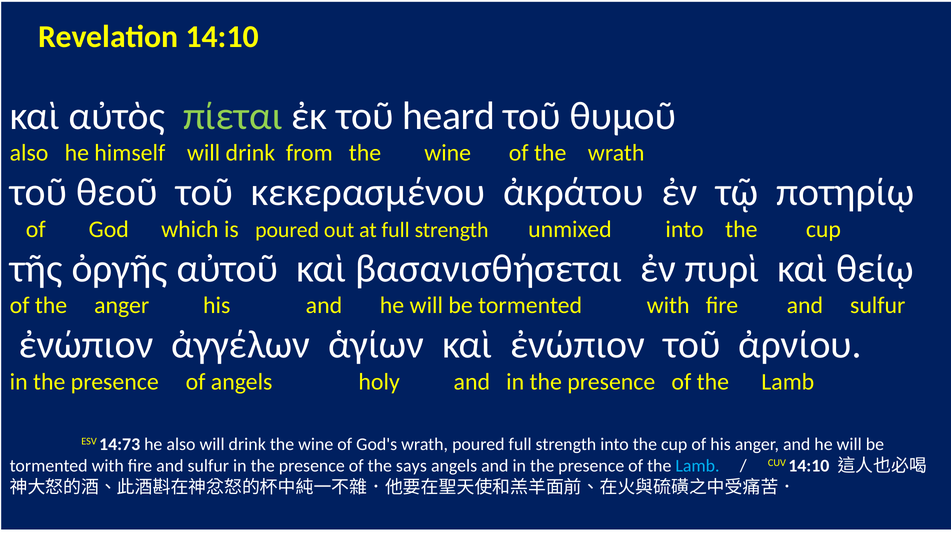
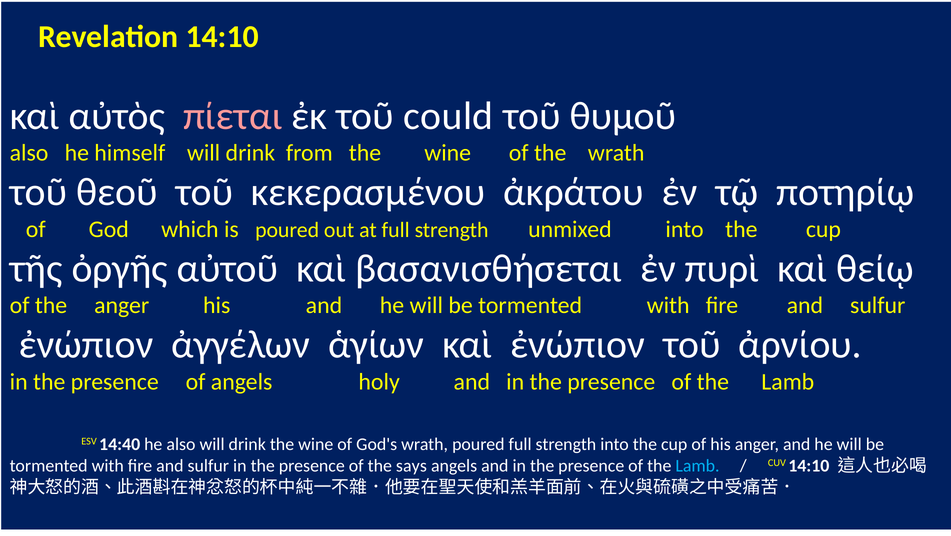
πίεται colour: light green -> pink
heard: heard -> could
14:73: 14:73 -> 14:40
